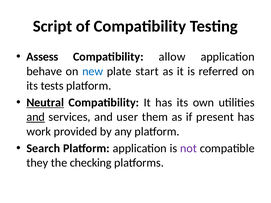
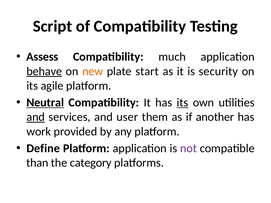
allow: allow -> much
behave underline: none -> present
new colour: blue -> orange
referred: referred -> security
tests: tests -> agile
its at (183, 103) underline: none -> present
present: present -> another
Search: Search -> Define
they: they -> than
checking: checking -> category
